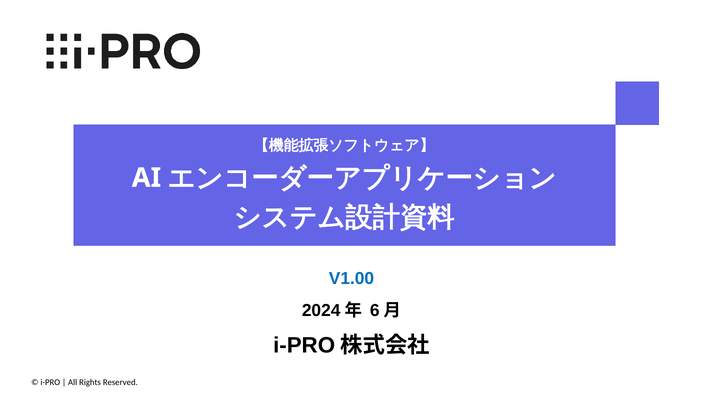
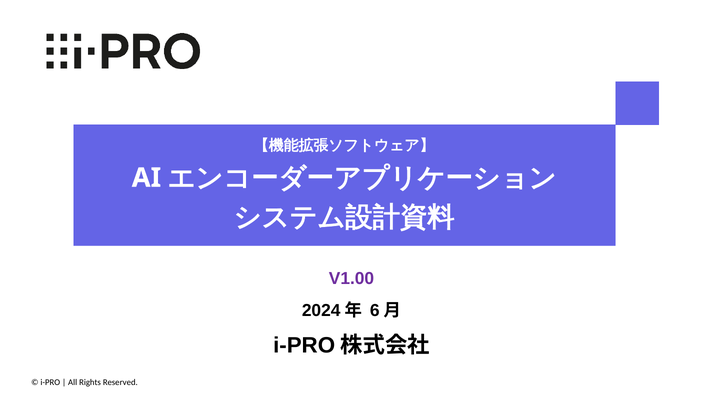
V1.00 colour: blue -> purple
